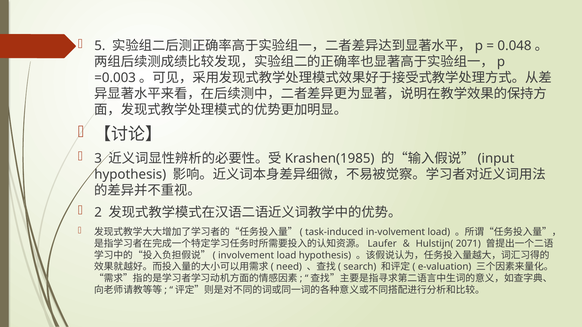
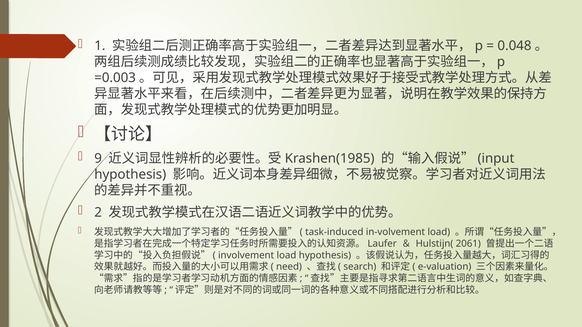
5: 5 -> 1
3: 3 -> 9
2071: 2071 -> 2061
